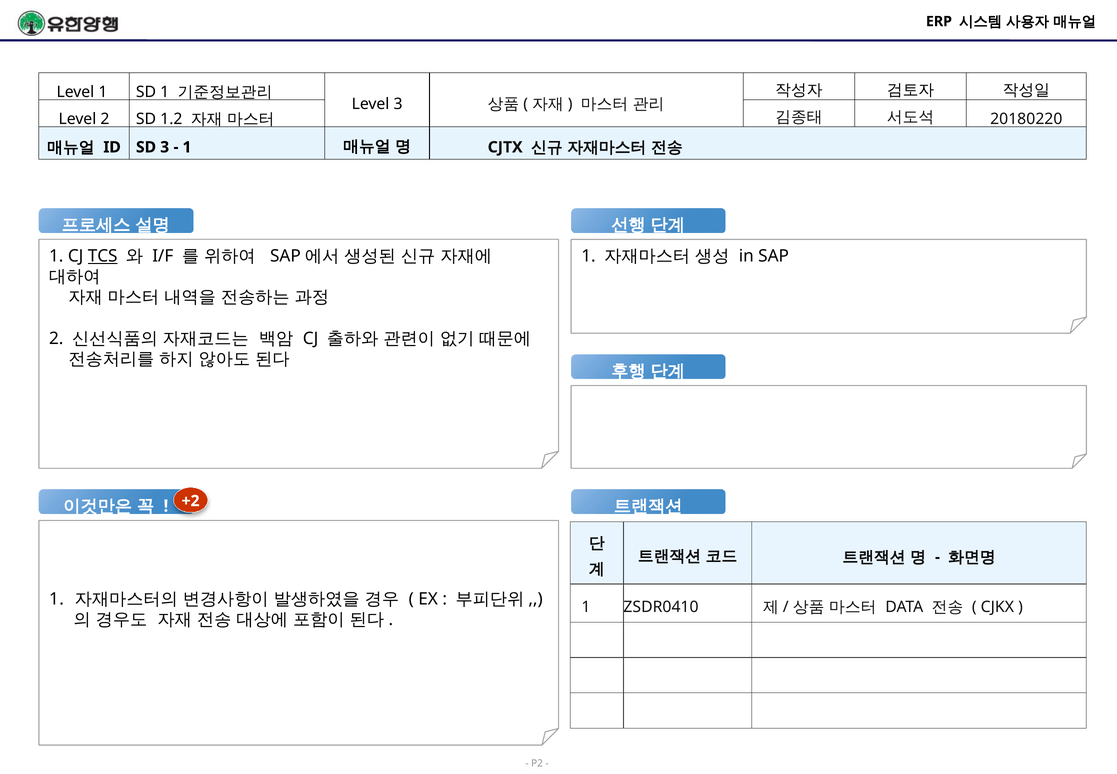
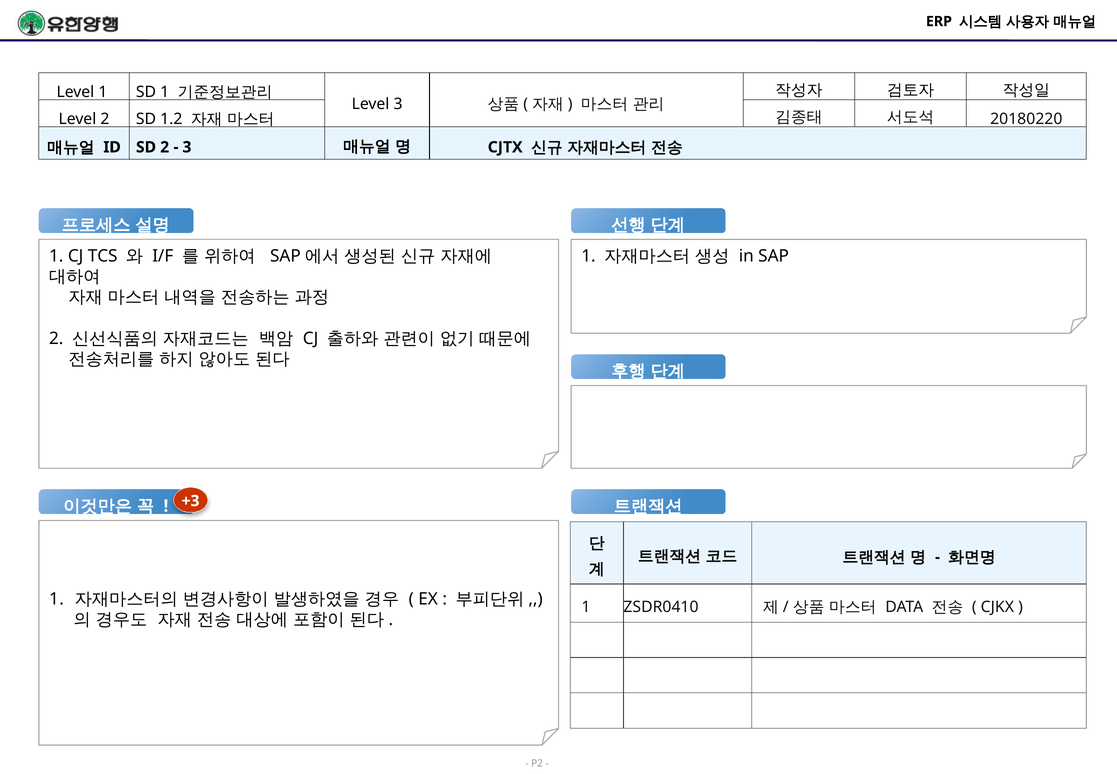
SD 3: 3 -> 2
1 at (187, 147): 1 -> 3
TCS underline: present -> none
+2: +2 -> +3
